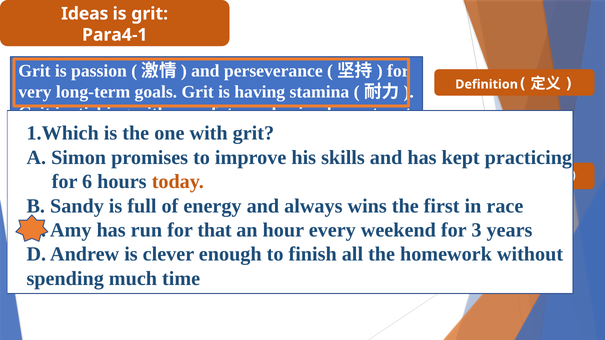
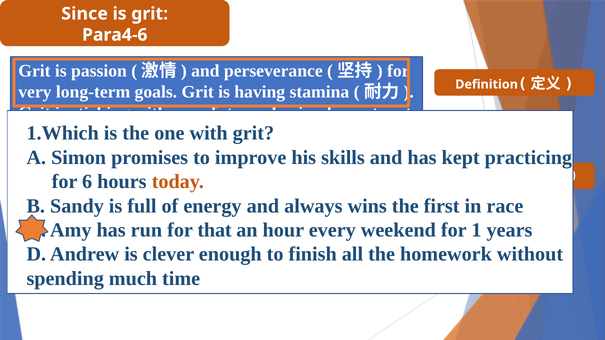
Ideas: Ideas -> Since
Para4-1: Para4-1 -> Para4-6
3: 3 -> 1
